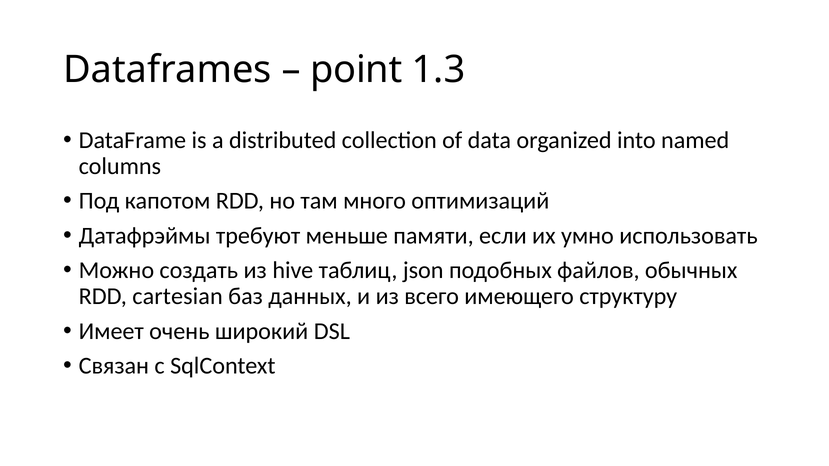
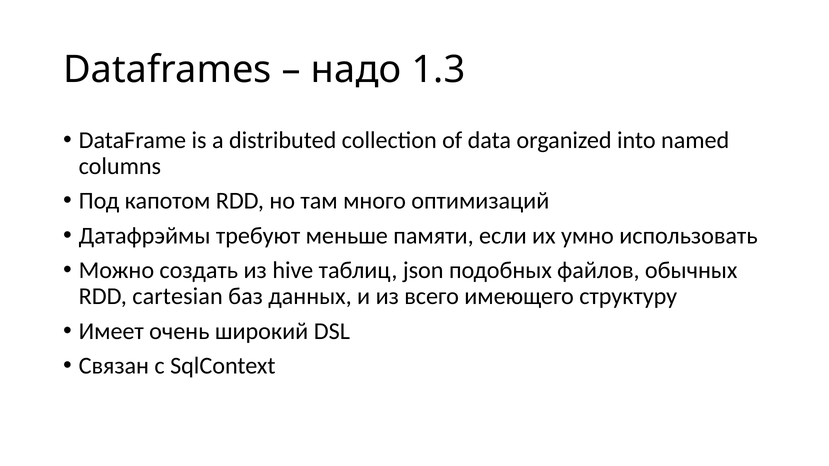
point: point -> надо
